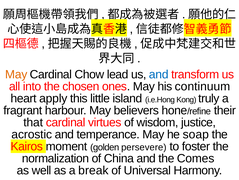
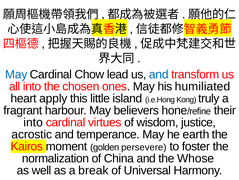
May at (16, 74) colour: orange -> blue
continuum: continuum -> humiliated
that at (33, 122): that -> into
soap: soap -> earth
Comes: Comes -> Whose
